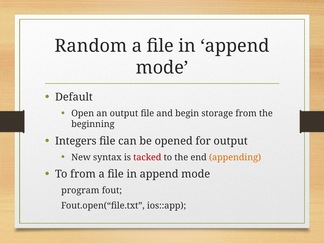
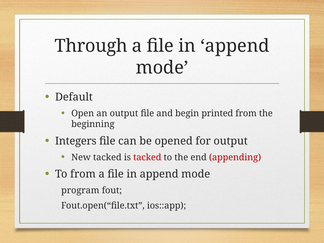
Random: Random -> Through
storage: storage -> printed
New syntax: syntax -> tacked
appending colour: orange -> red
